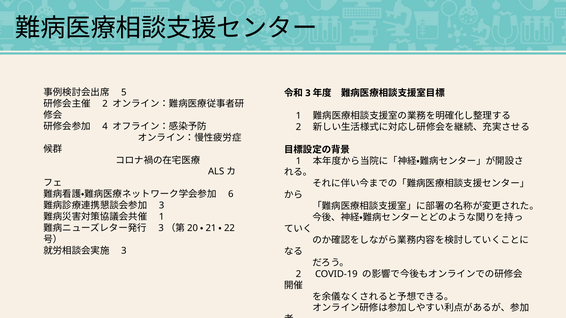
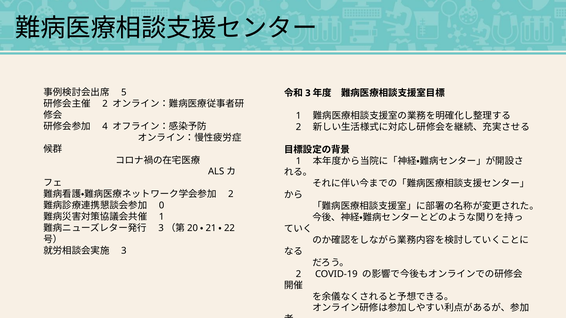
6 at (231, 194): 6 -> 2
3 at (162, 206): 3 -> 0
